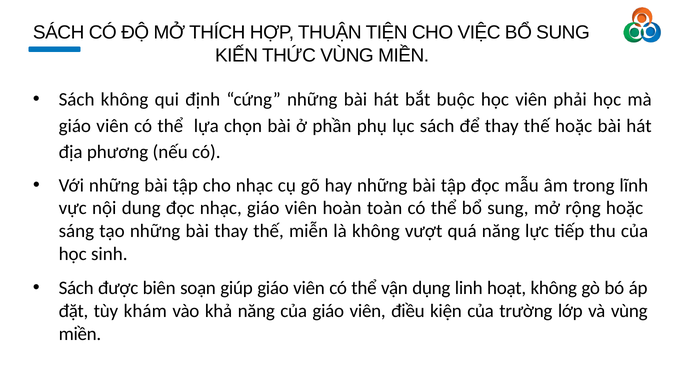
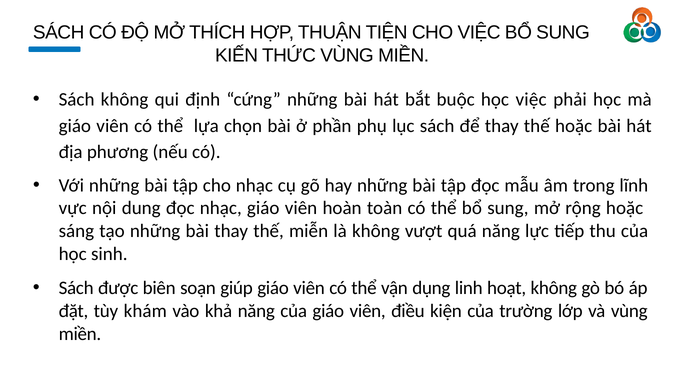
học viên: viên -> việc
